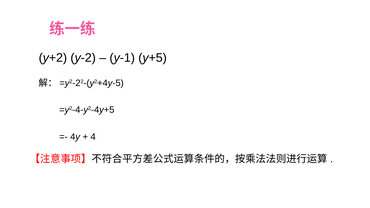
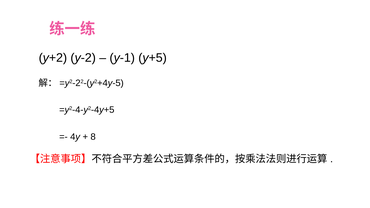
4: 4 -> 8
